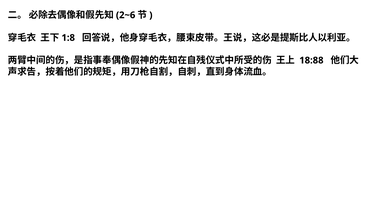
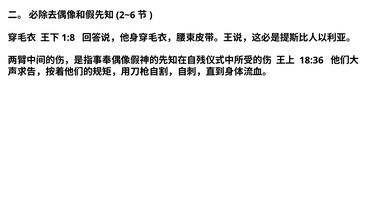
18:88: 18:88 -> 18:36
